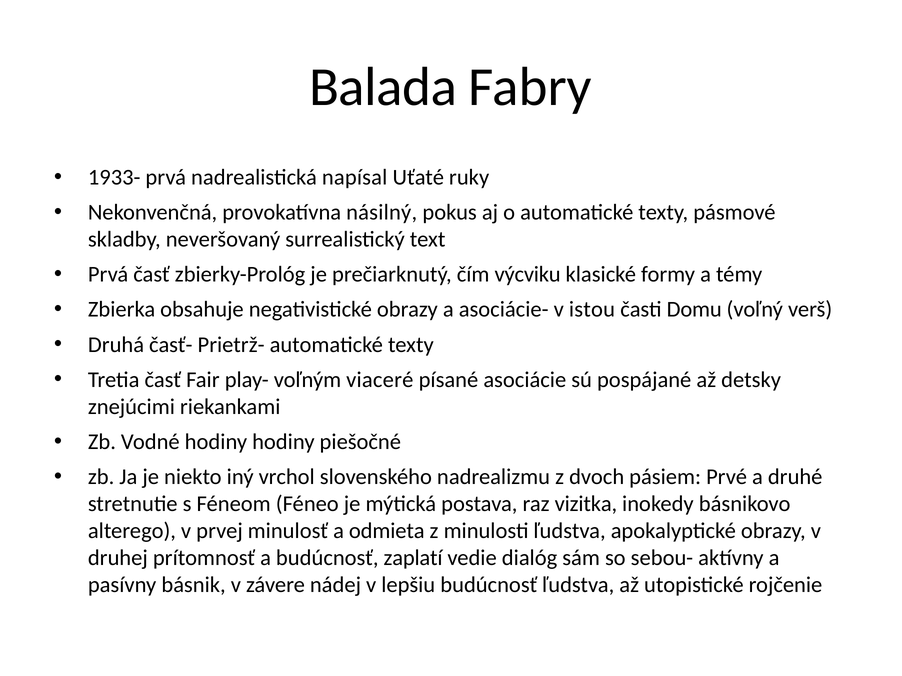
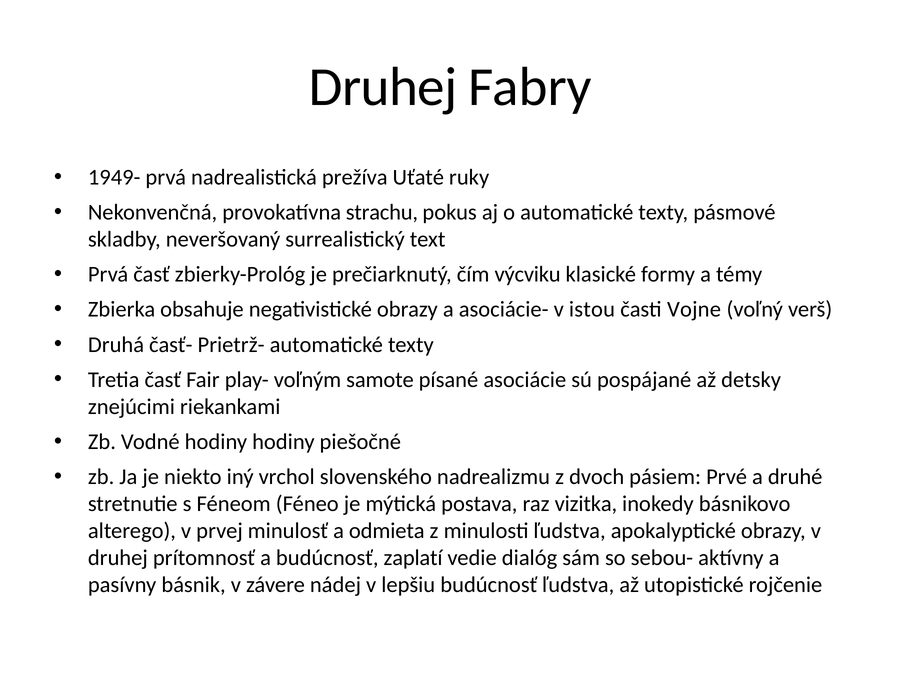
Balada at (383, 87): Balada -> Druhej
1933-: 1933- -> 1949-
napísal: napísal -> prežíva
násilný: násilný -> strachu
Domu: Domu -> Vojne
viaceré: viaceré -> samote
